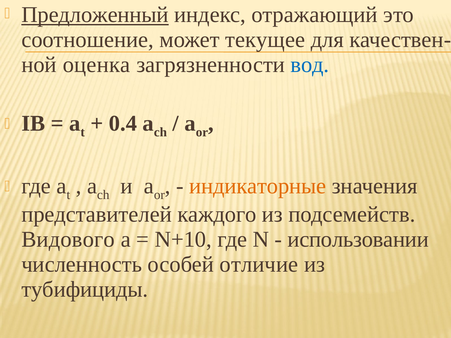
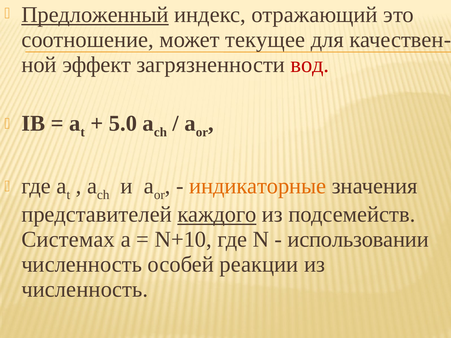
оценка: оценка -> эффект
вод colour: blue -> red
0.4: 0.4 -> 5.0
каждого underline: none -> present
Видового: Видового -> Системах
отличие: отличие -> реакции
тубифициды at (85, 290): тубифициды -> численность
